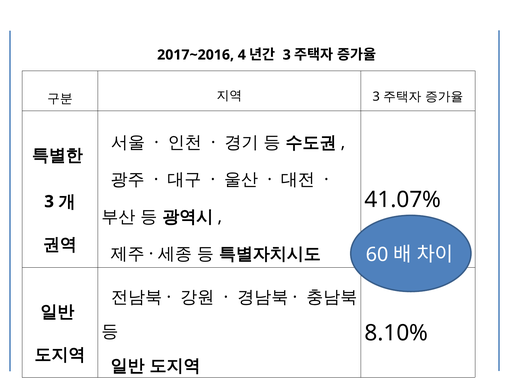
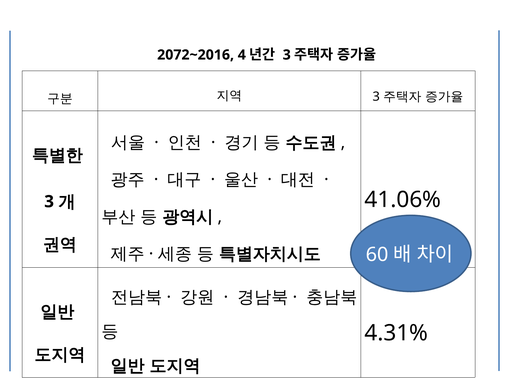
2017~2016: 2017~2016 -> 2072~2016
41.07%: 41.07% -> 41.06%
8.10%: 8.10% -> 4.31%
